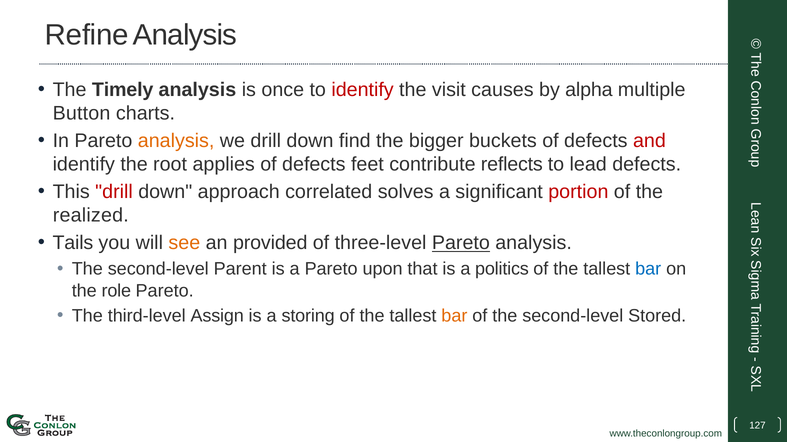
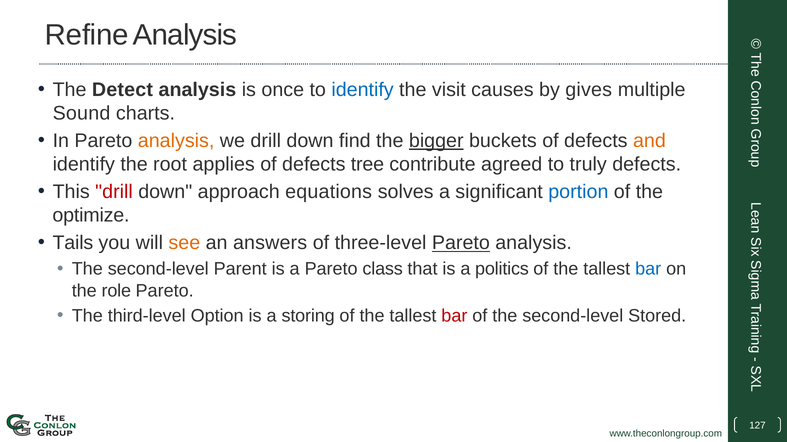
Timely: Timely -> Detect
identify at (363, 90) colour: red -> blue
alpha: alpha -> gives
Button: Button -> Sound
bigger underline: none -> present
and colour: red -> orange
feet: feet -> tree
reflects: reflects -> agreed
lead: lead -> truly
correlated: correlated -> equations
portion colour: red -> blue
realized: realized -> optimize
provided: provided -> answers
upon: upon -> class
Assign: Assign -> Option
bar at (454, 316) colour: orange -> red
